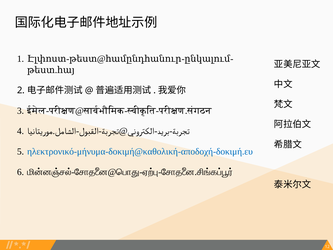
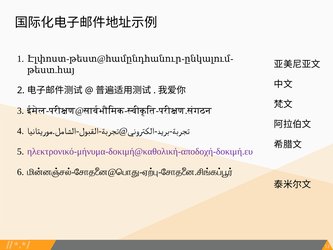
ηλεκτρονικό-μήνυμα-δοκιμή@καθολική-αποδοχή-δοκιμή.ευ colour: blue -> purple
